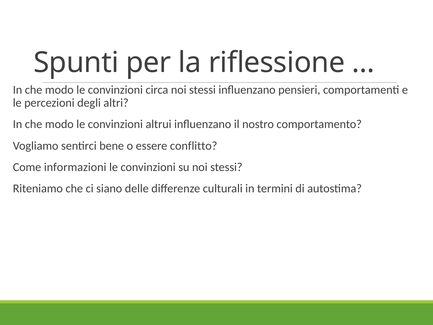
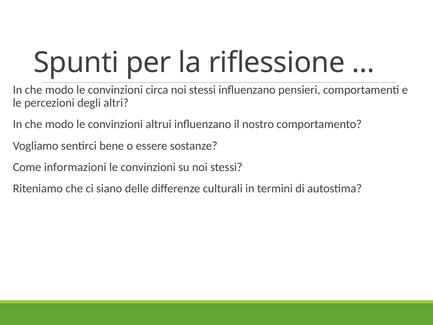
conflitto: conflitto -> sostanze
